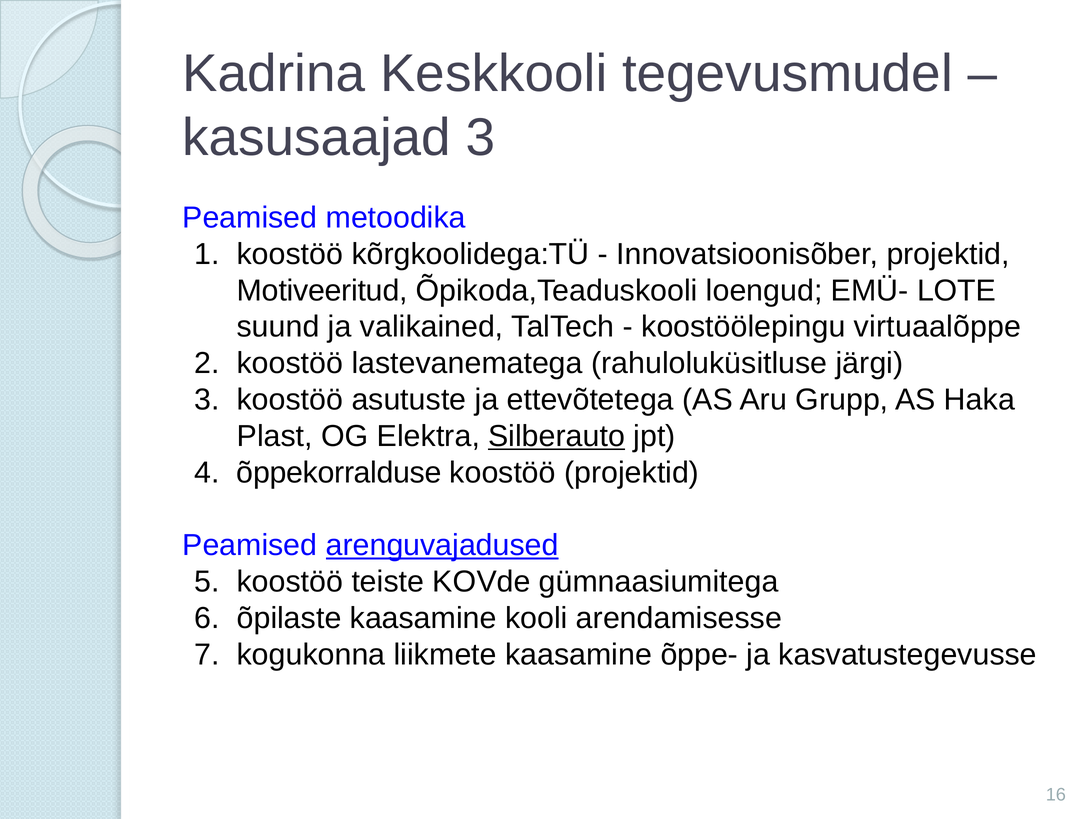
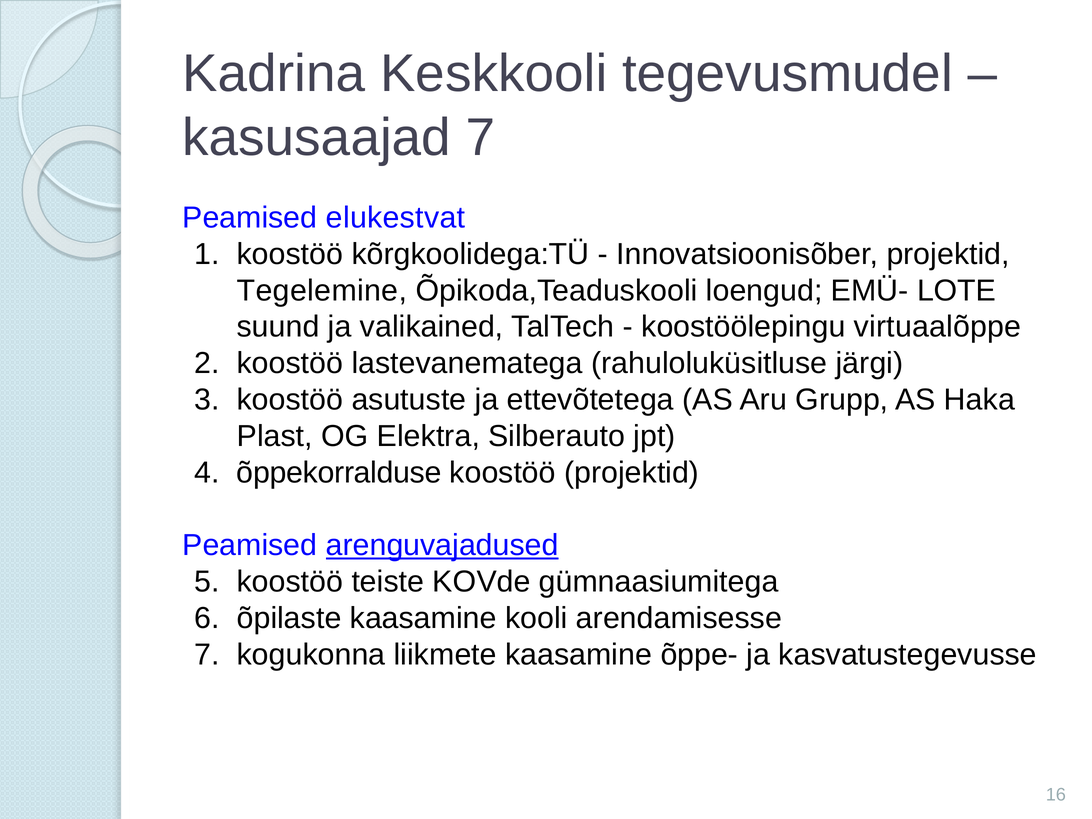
kasusaajad 3: 3 -> 7
metoodika: metoodika -> elukestvat
Motiveeritud: Motiveeritud -> Tegelemine
Silberauto underline: present -> none
